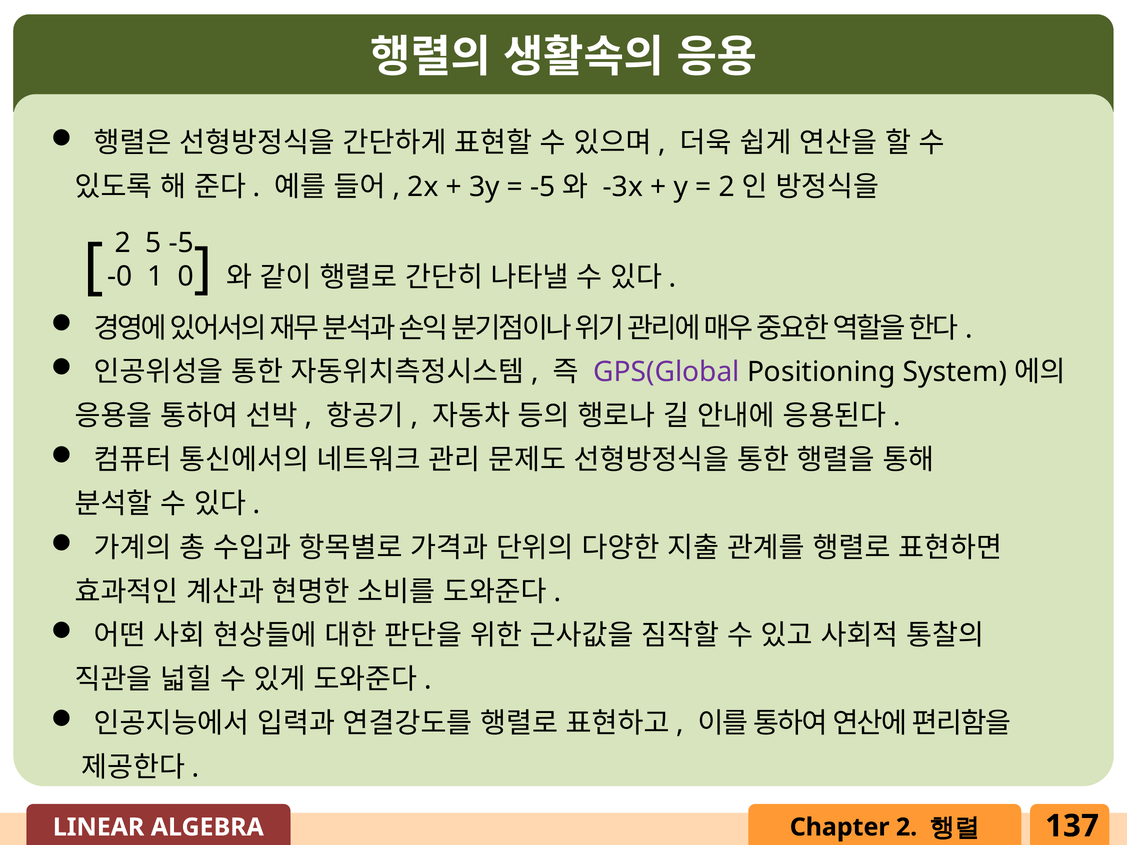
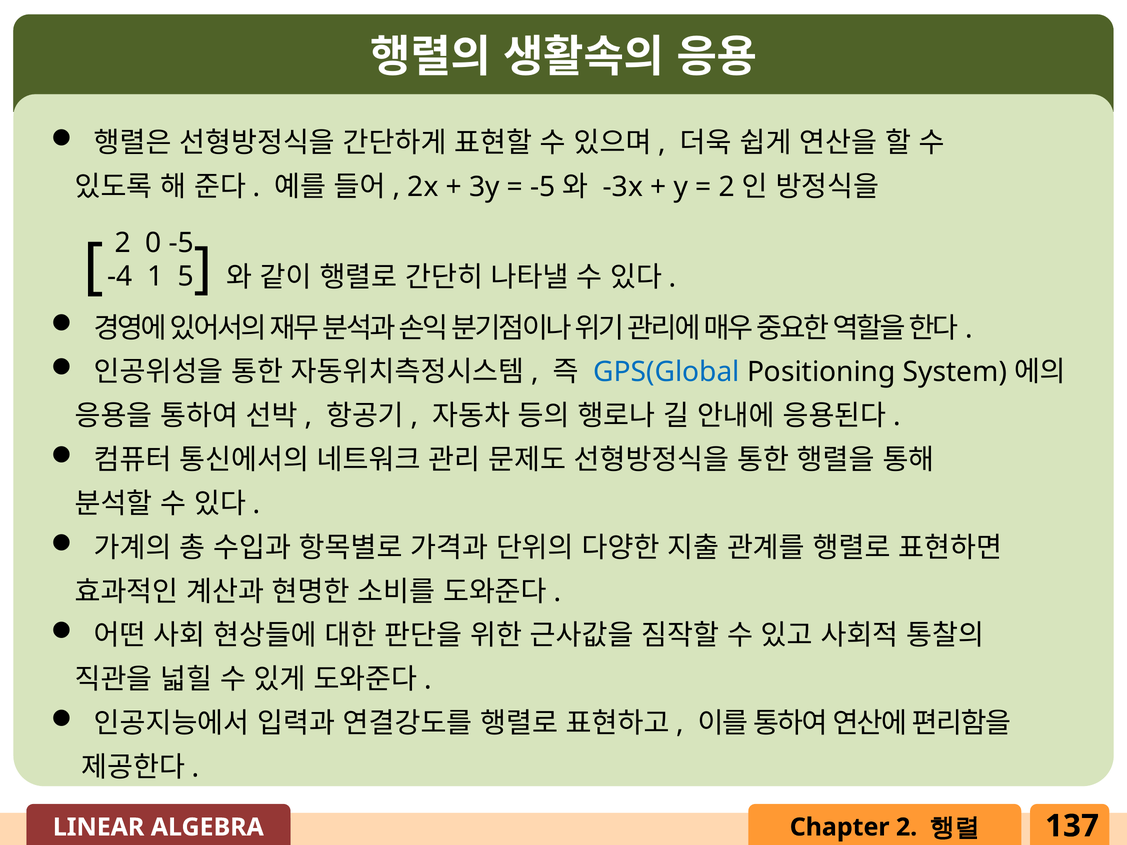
5: 5 -> 0
-0: -0 -> -4
0: 0 -> 5
GPS(Global colour: purple -> blue
